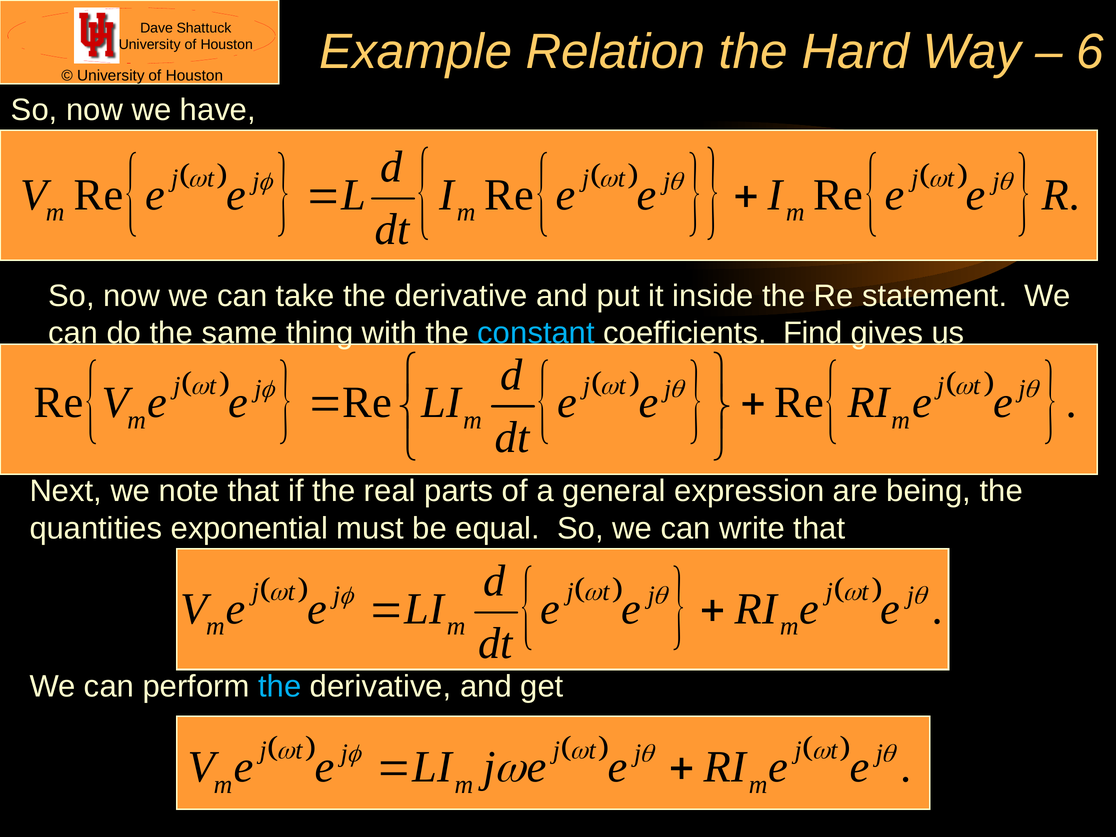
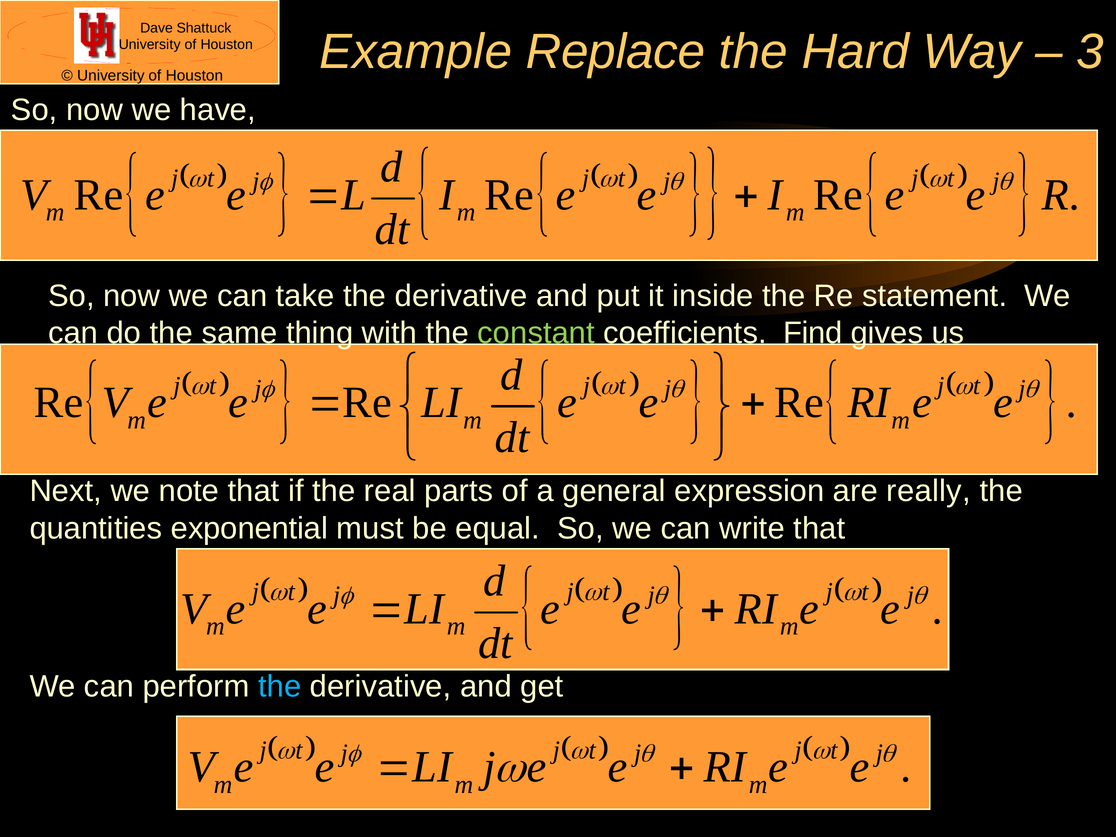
Relation: Relation -> Replace
6: 6 -> 3
constant colour: light blue -> light green
being: being -> really
